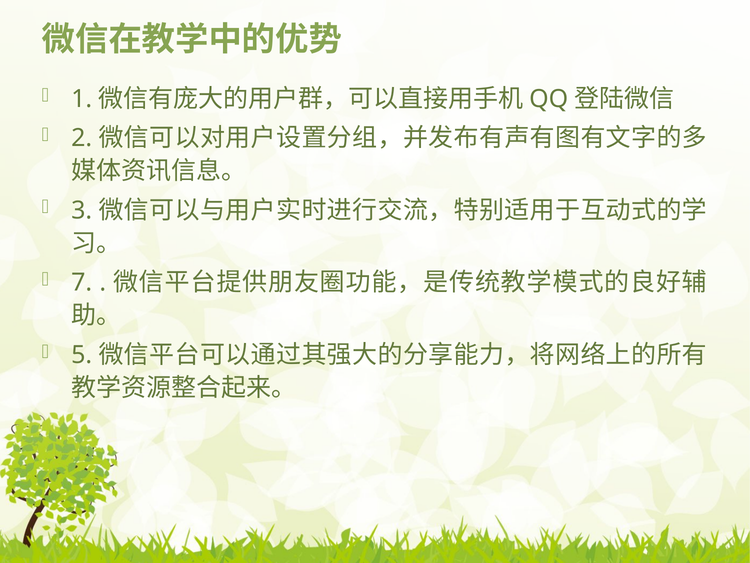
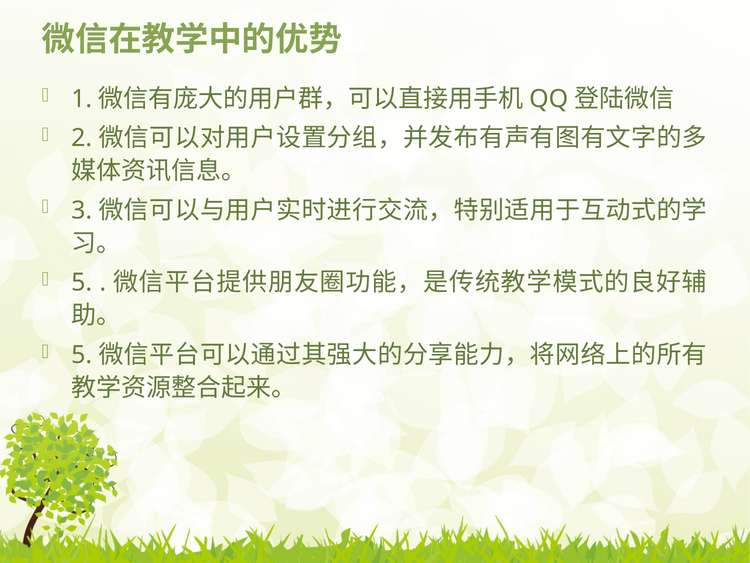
7 at (82, 282): 7 -> 5
